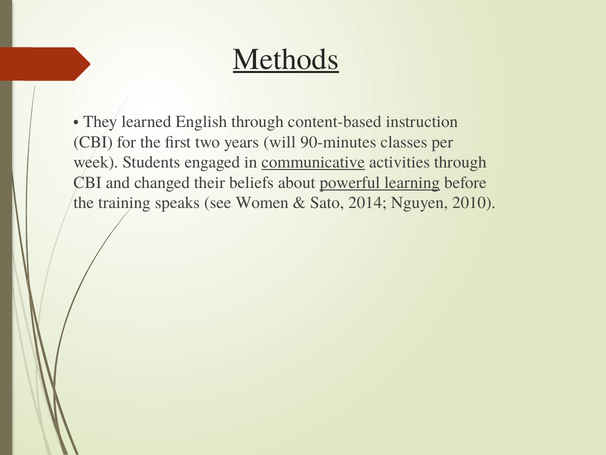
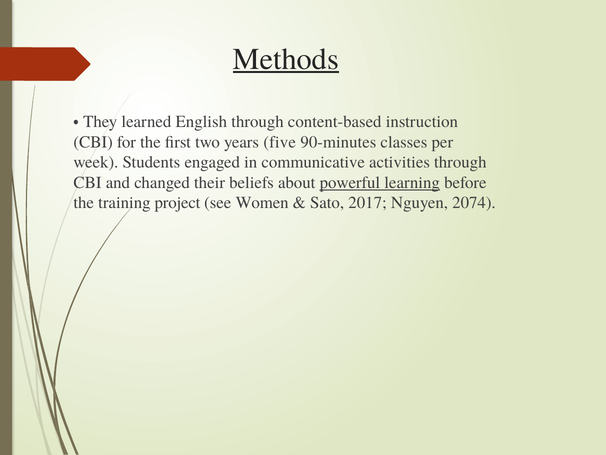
will: will -> five
communicative underline: present -> none
speaks: speaks -> project
2014: 2014 -> 2017
2010: 2010 -> 2074
